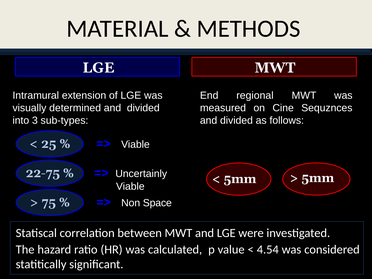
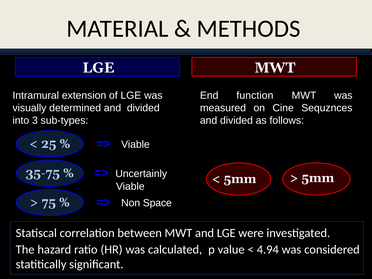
regional: regional -> function
22-75: 22-75 -> 35-75
4.54: 4.54 -> 4.94
